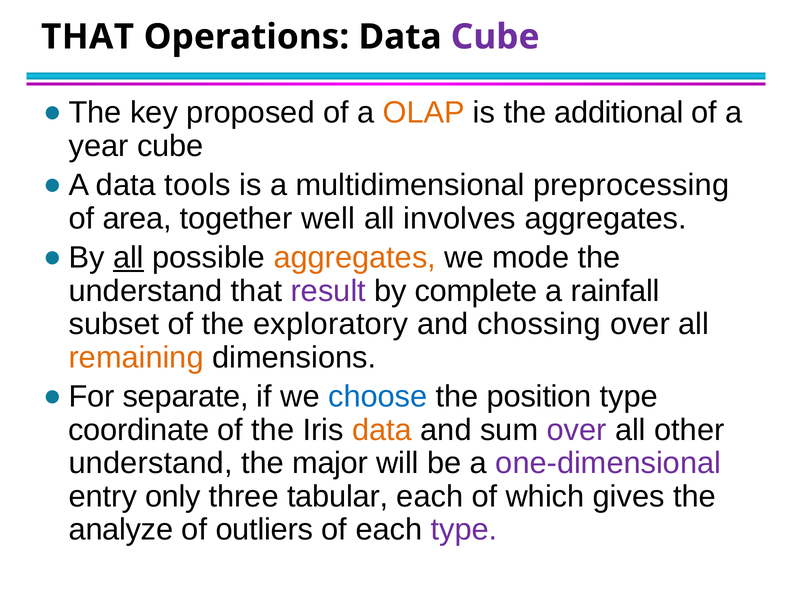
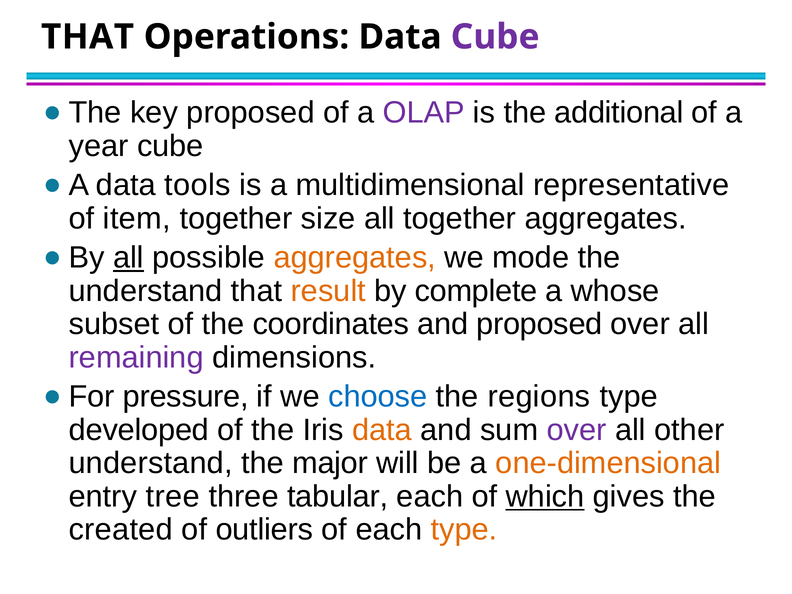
OLAP colour: orange -> purple
preprocessing: preprocessing -> representative
area: area -> item
well: well -> size
all involves: involves -> together
result colour: purple -> orange
rainfall: rainfall -> whose
exploratory: exploratory -> coordinates
and chossing: chossing -> proposed
remaining colour: orange -> purple
separate: separate -> pressure
position: position -> regions
coordinate: coordinate -> developed
one-dimensional colour: purple -> orange
only: only -> tree
which underline: none -> present
analyze: analyze -> created
type at (464, 530) colour: purple -> orange
